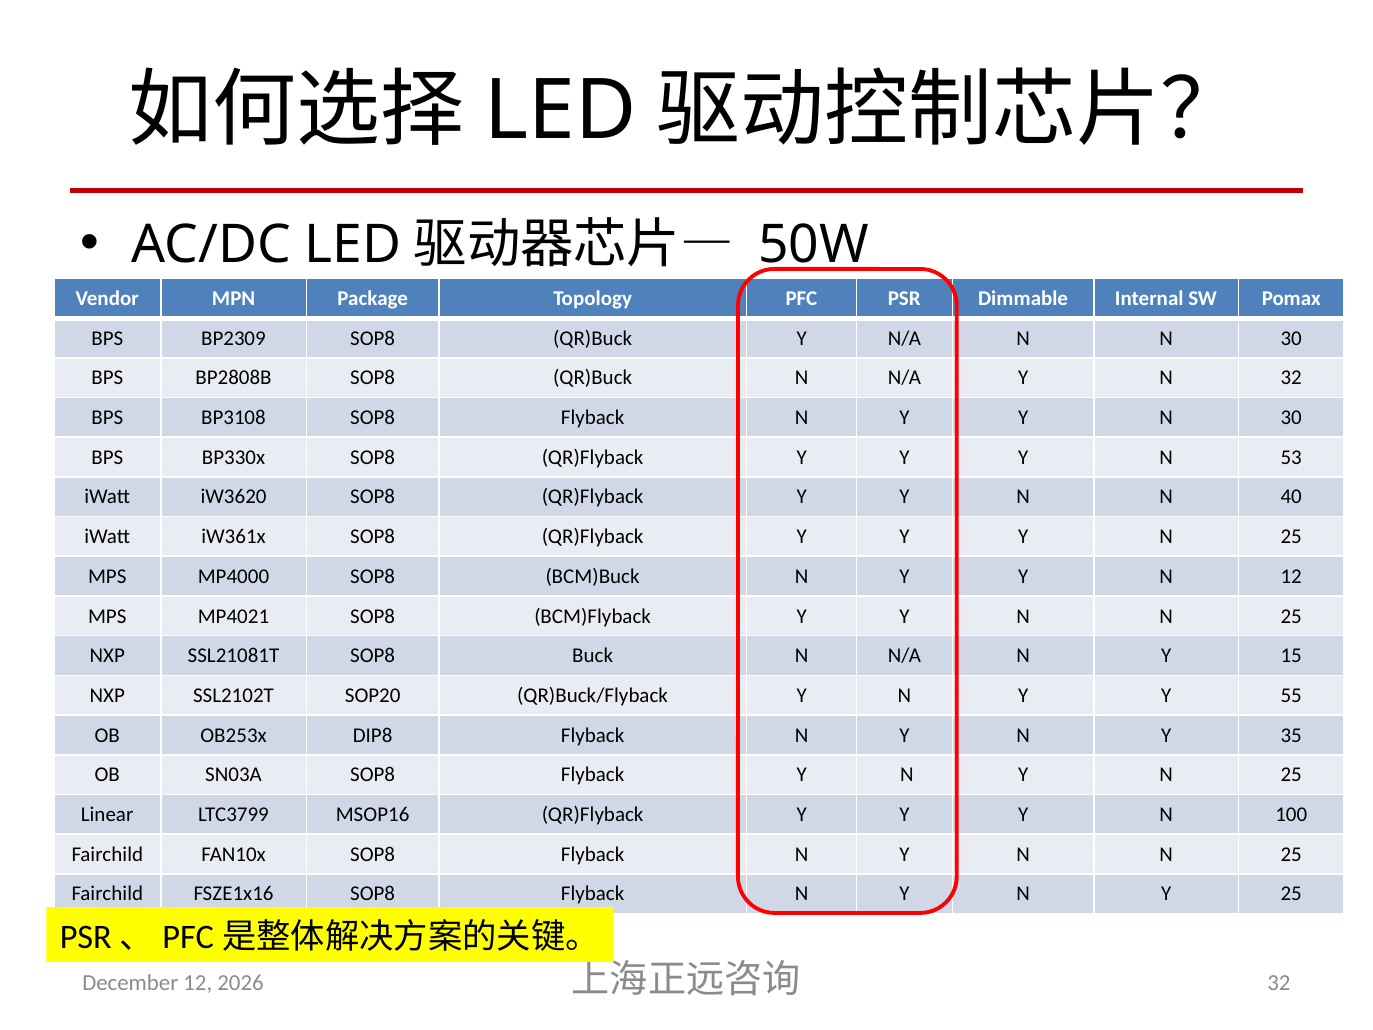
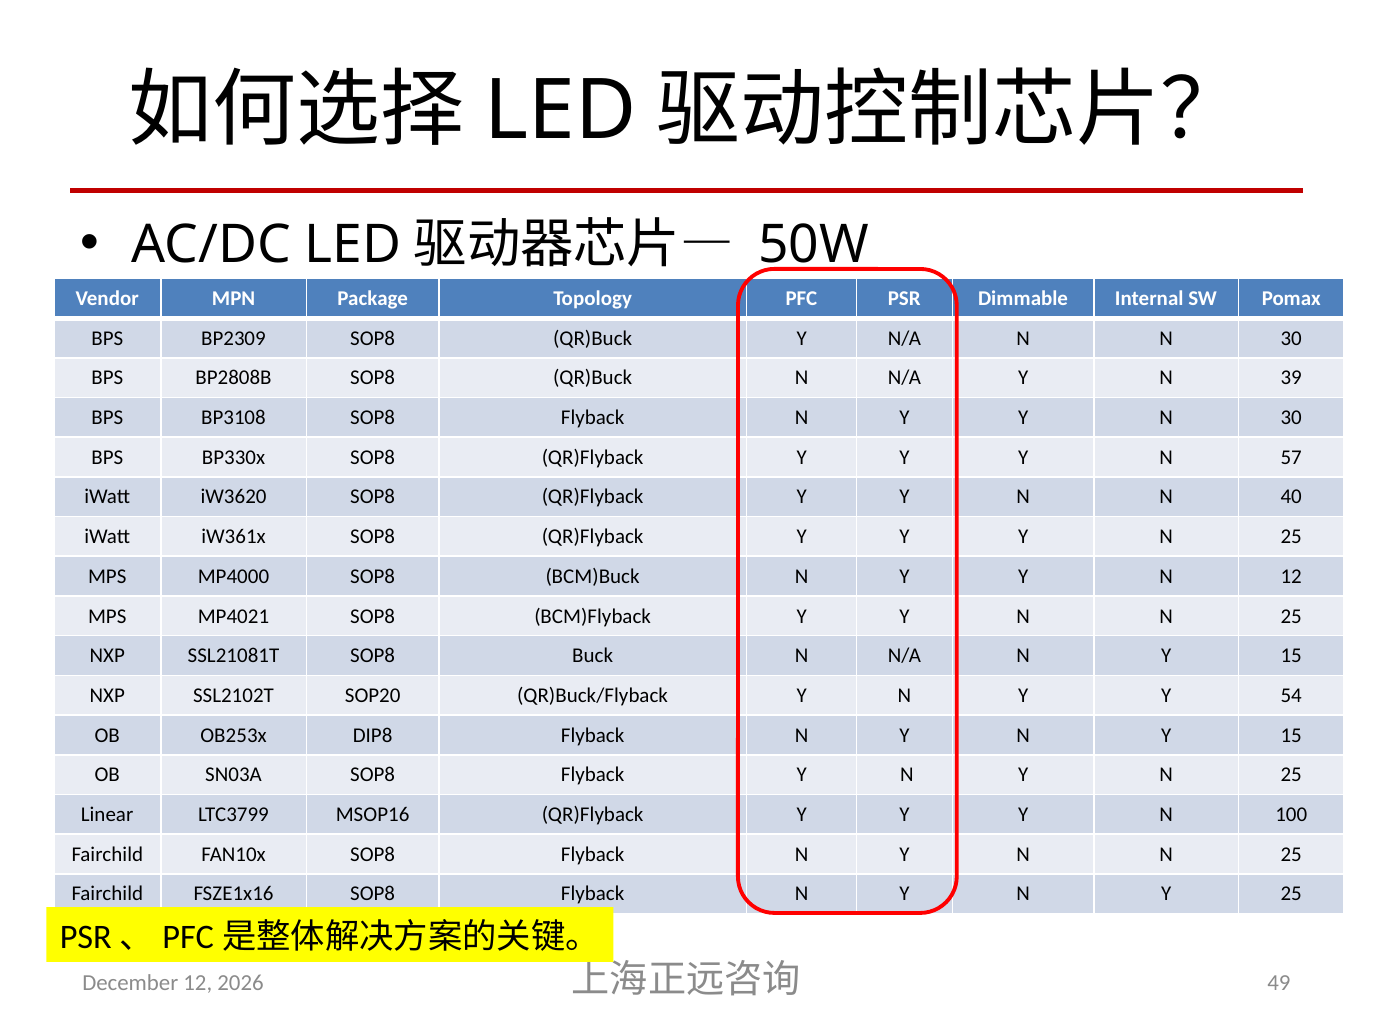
N 32: 32 -> 39
53: 53 -> 57
55: 55 -> 54
Y N Y 35: 35 -> 15
32 at (1279, 983): 32 -> 49
